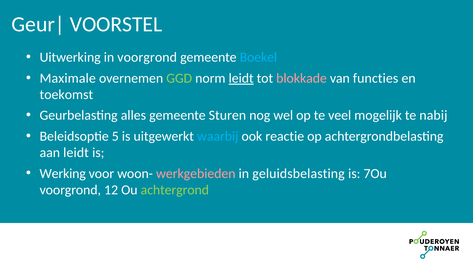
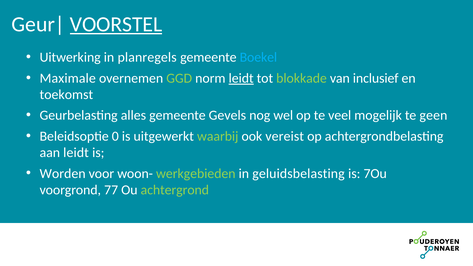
VOORSTEL underline: none -> present
in voorgrond: voorgrond -> planregels
blokkade colour: pink -> light green
functies: functies -> inclusief
Sturen: Sturen -> Gevels
nabij: nabij -> geen
5: 5 -> 0
waarbij colour: light blue -> light green
reactie: reactie -> vereist
Werking: Werking -> Worden
werkgebieden colour: pink -> light green
12: 12 -> 77
